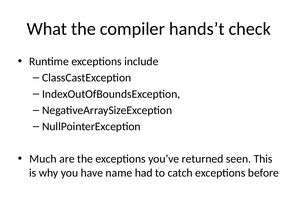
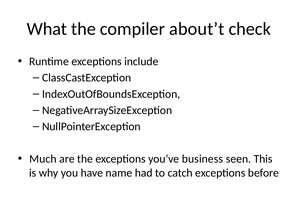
hands’t: hands’t -> about’t
returned: returned -> business
